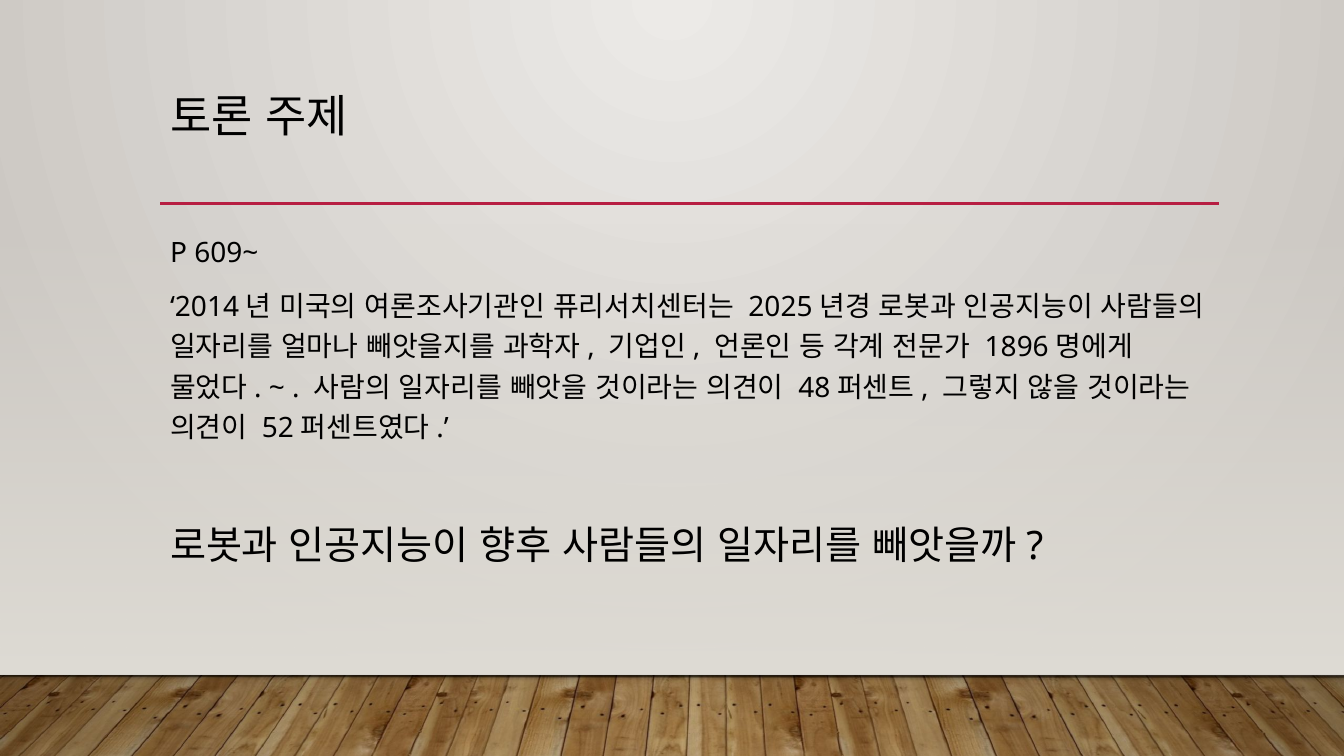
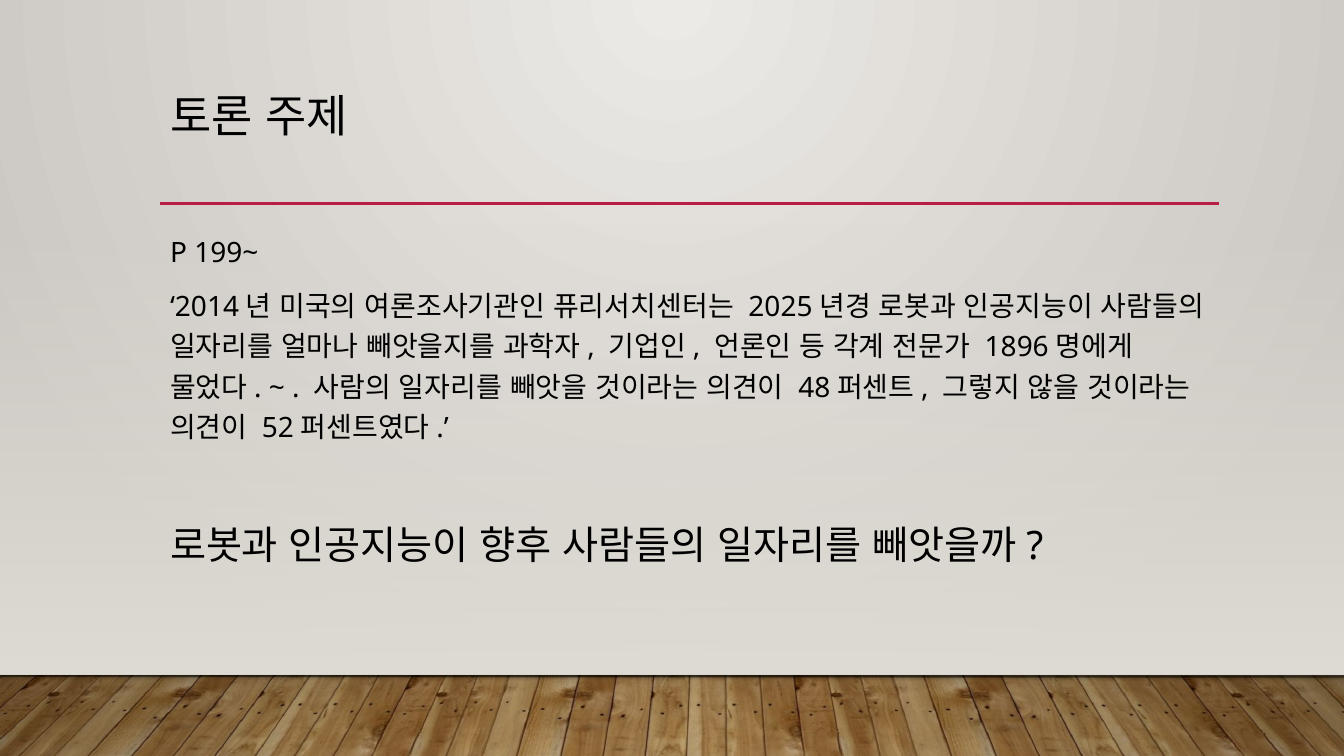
609~: 609~ -> 199~
